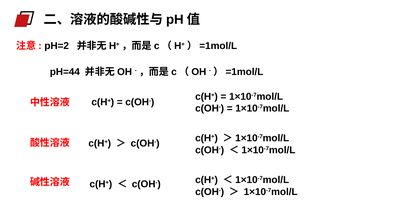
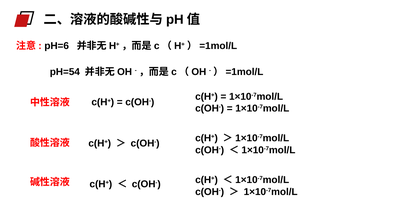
pH=2: pH=2 -> pH=6
pH=44: pH=44 -> pH=54
